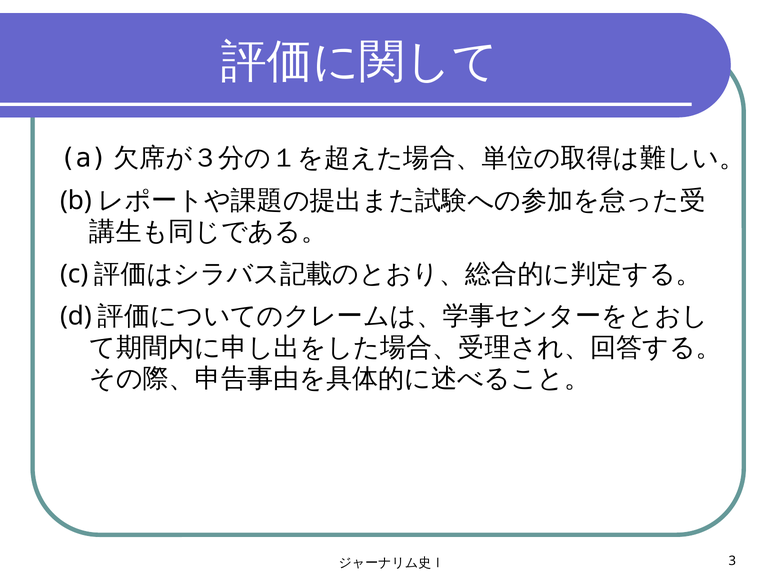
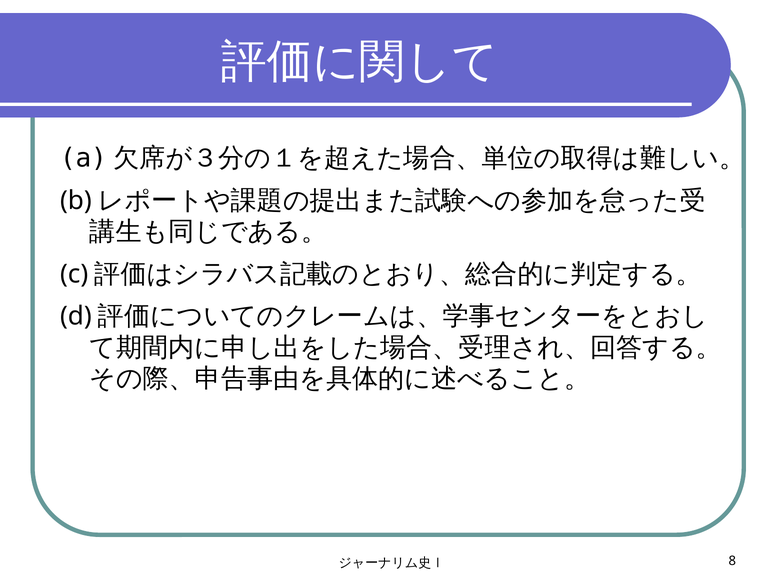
3: 3 -> 8
